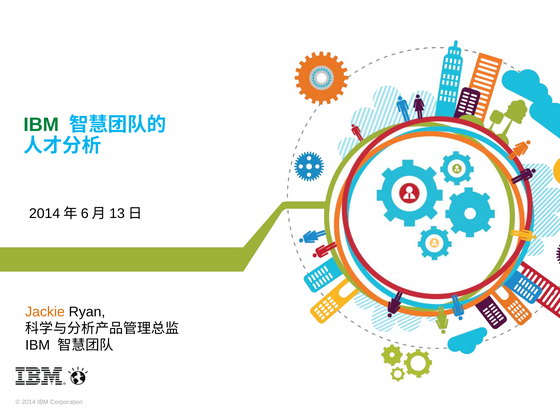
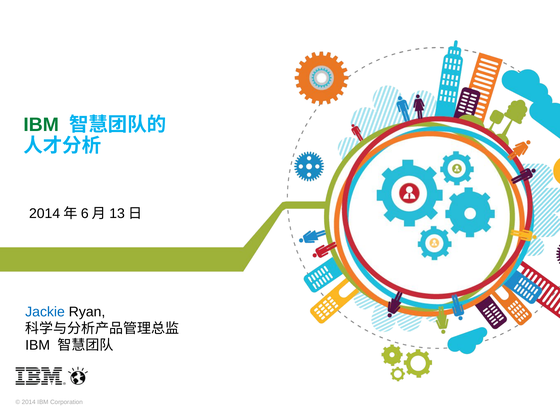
Jackie colour: orange -> blue
